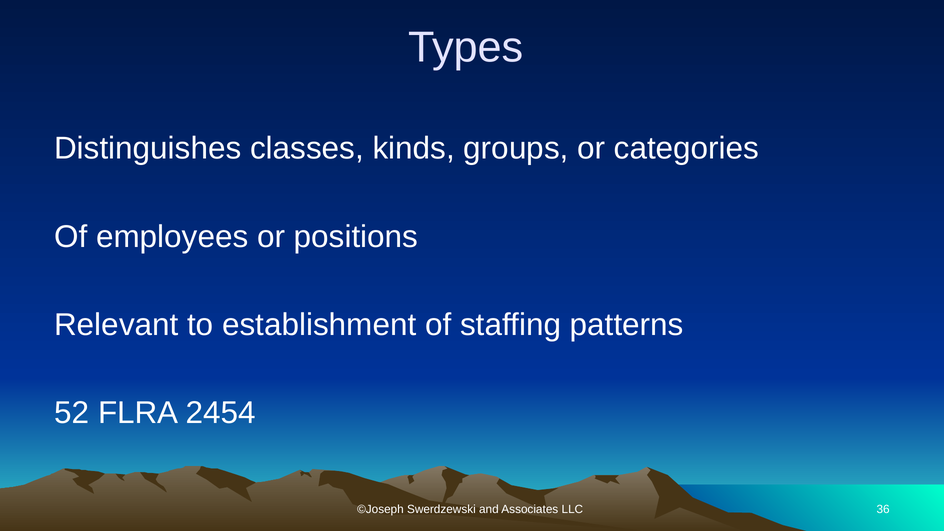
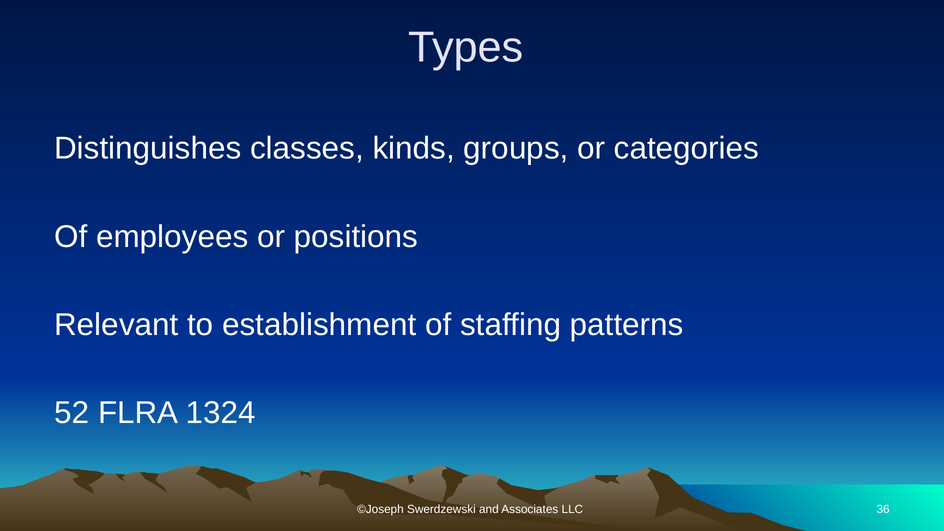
2454: 2454 -> 1324
